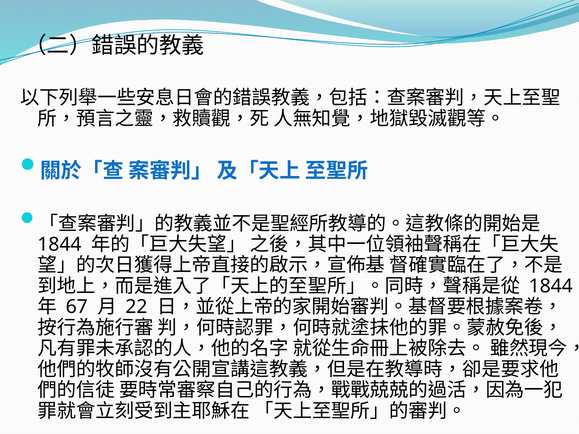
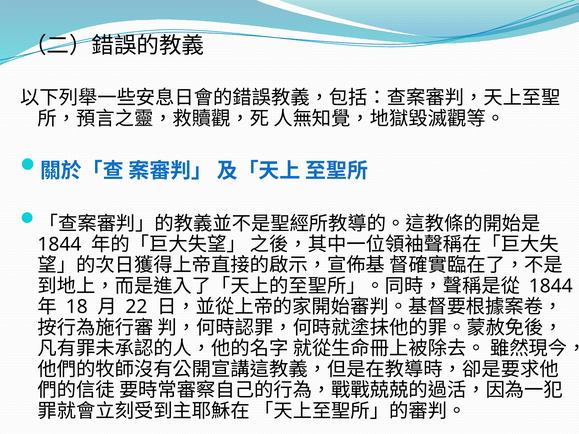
67: 67 -> 18
